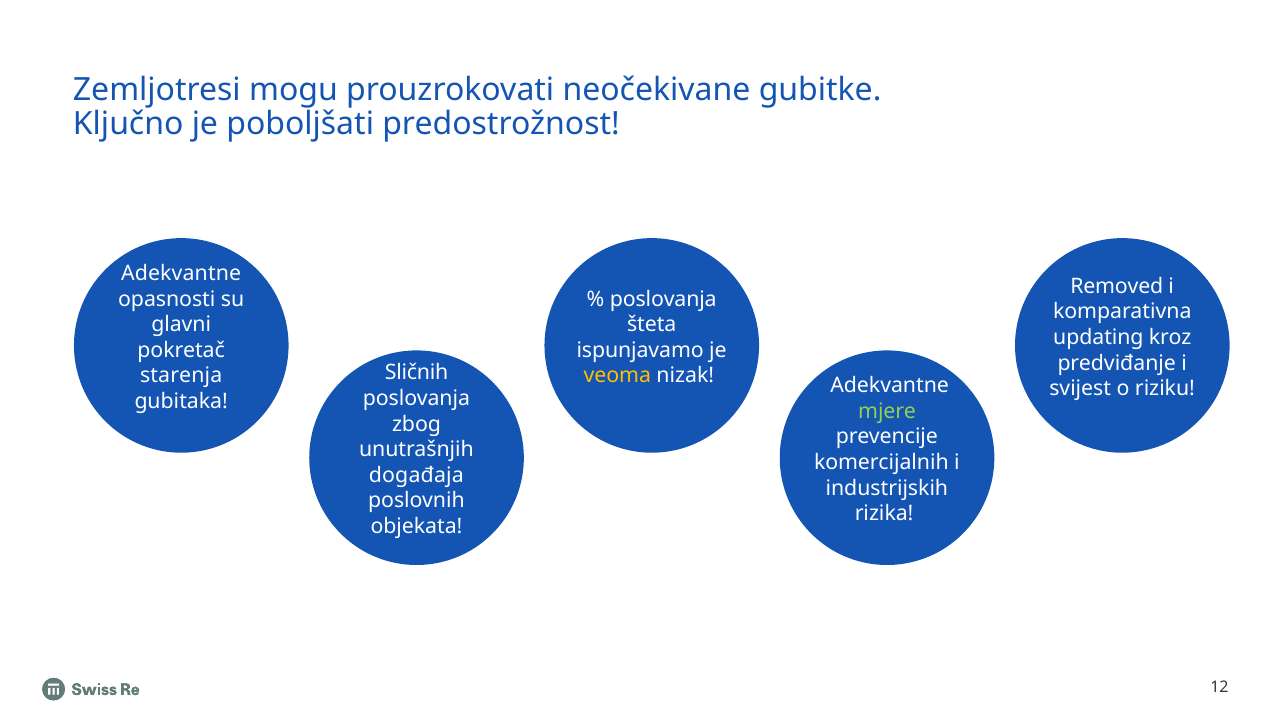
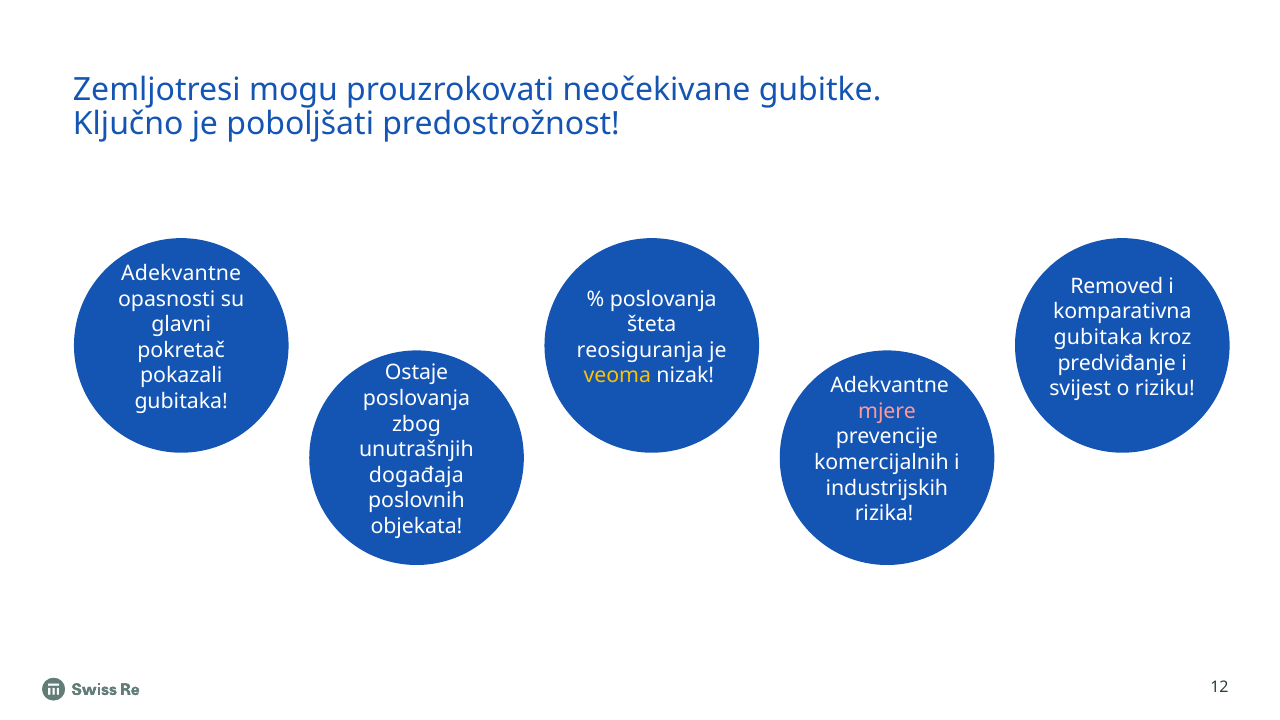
updating at (1098, 337): updating -> gubitaka
ispunjavamo: ispunjavamo -> reosiguranja
Sličnih: Sličnih -> Ostaje
starenja: starenja -> pokazali
mjere colour: light green -> pink
